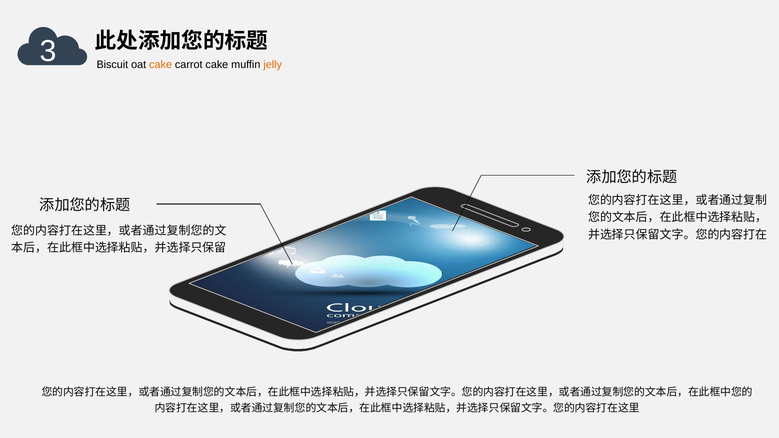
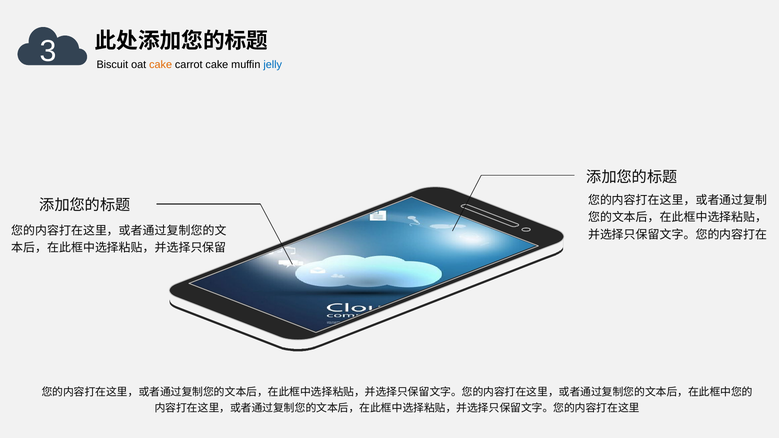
jelly colour: orange -> blue
